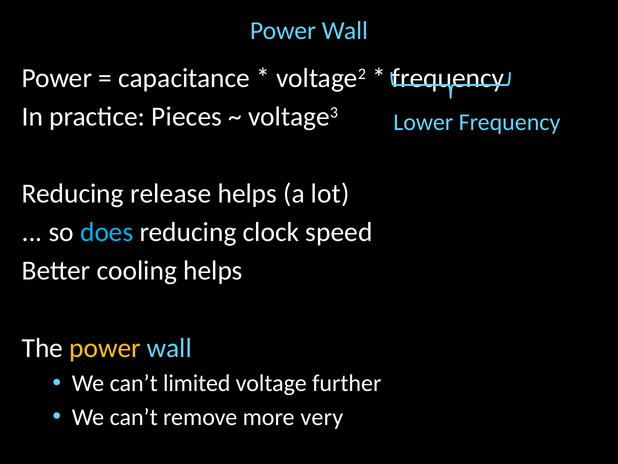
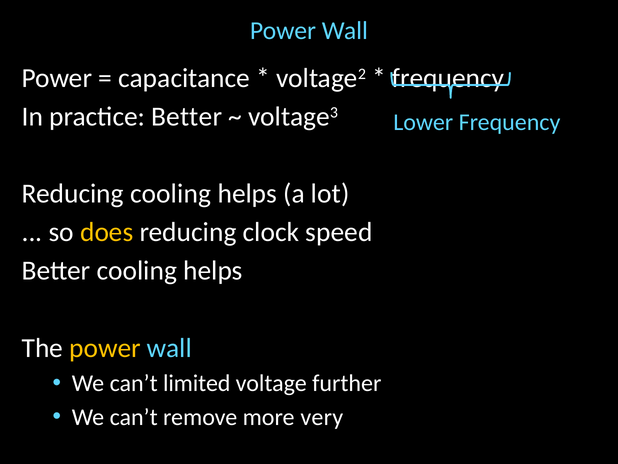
practice Pieces: Pieces -> Better
Reducing release: release -> cooling
does colour: light blue -> yellow
